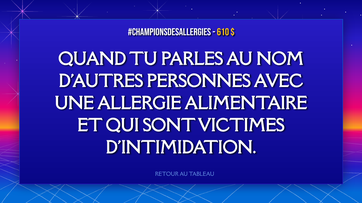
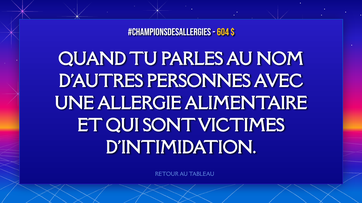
610: 610 -> 604
